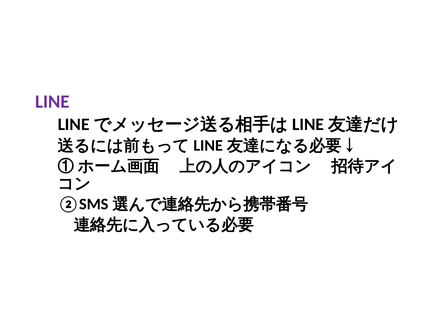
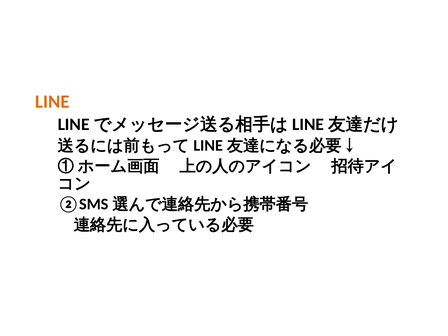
LINE colour: purple -> orange
